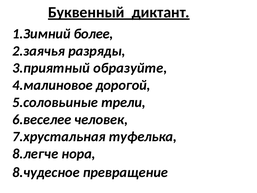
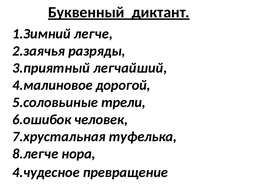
более: более -> легче
образуйте: образуйте -> легчайший
6.веселее: 6.веселее -> 6.ошибок
8.чудесное: 8.чудесное -> 4.чудесное
